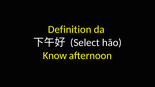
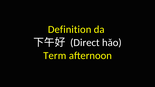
Select: Select -> Direct
Know: Know -> Term
